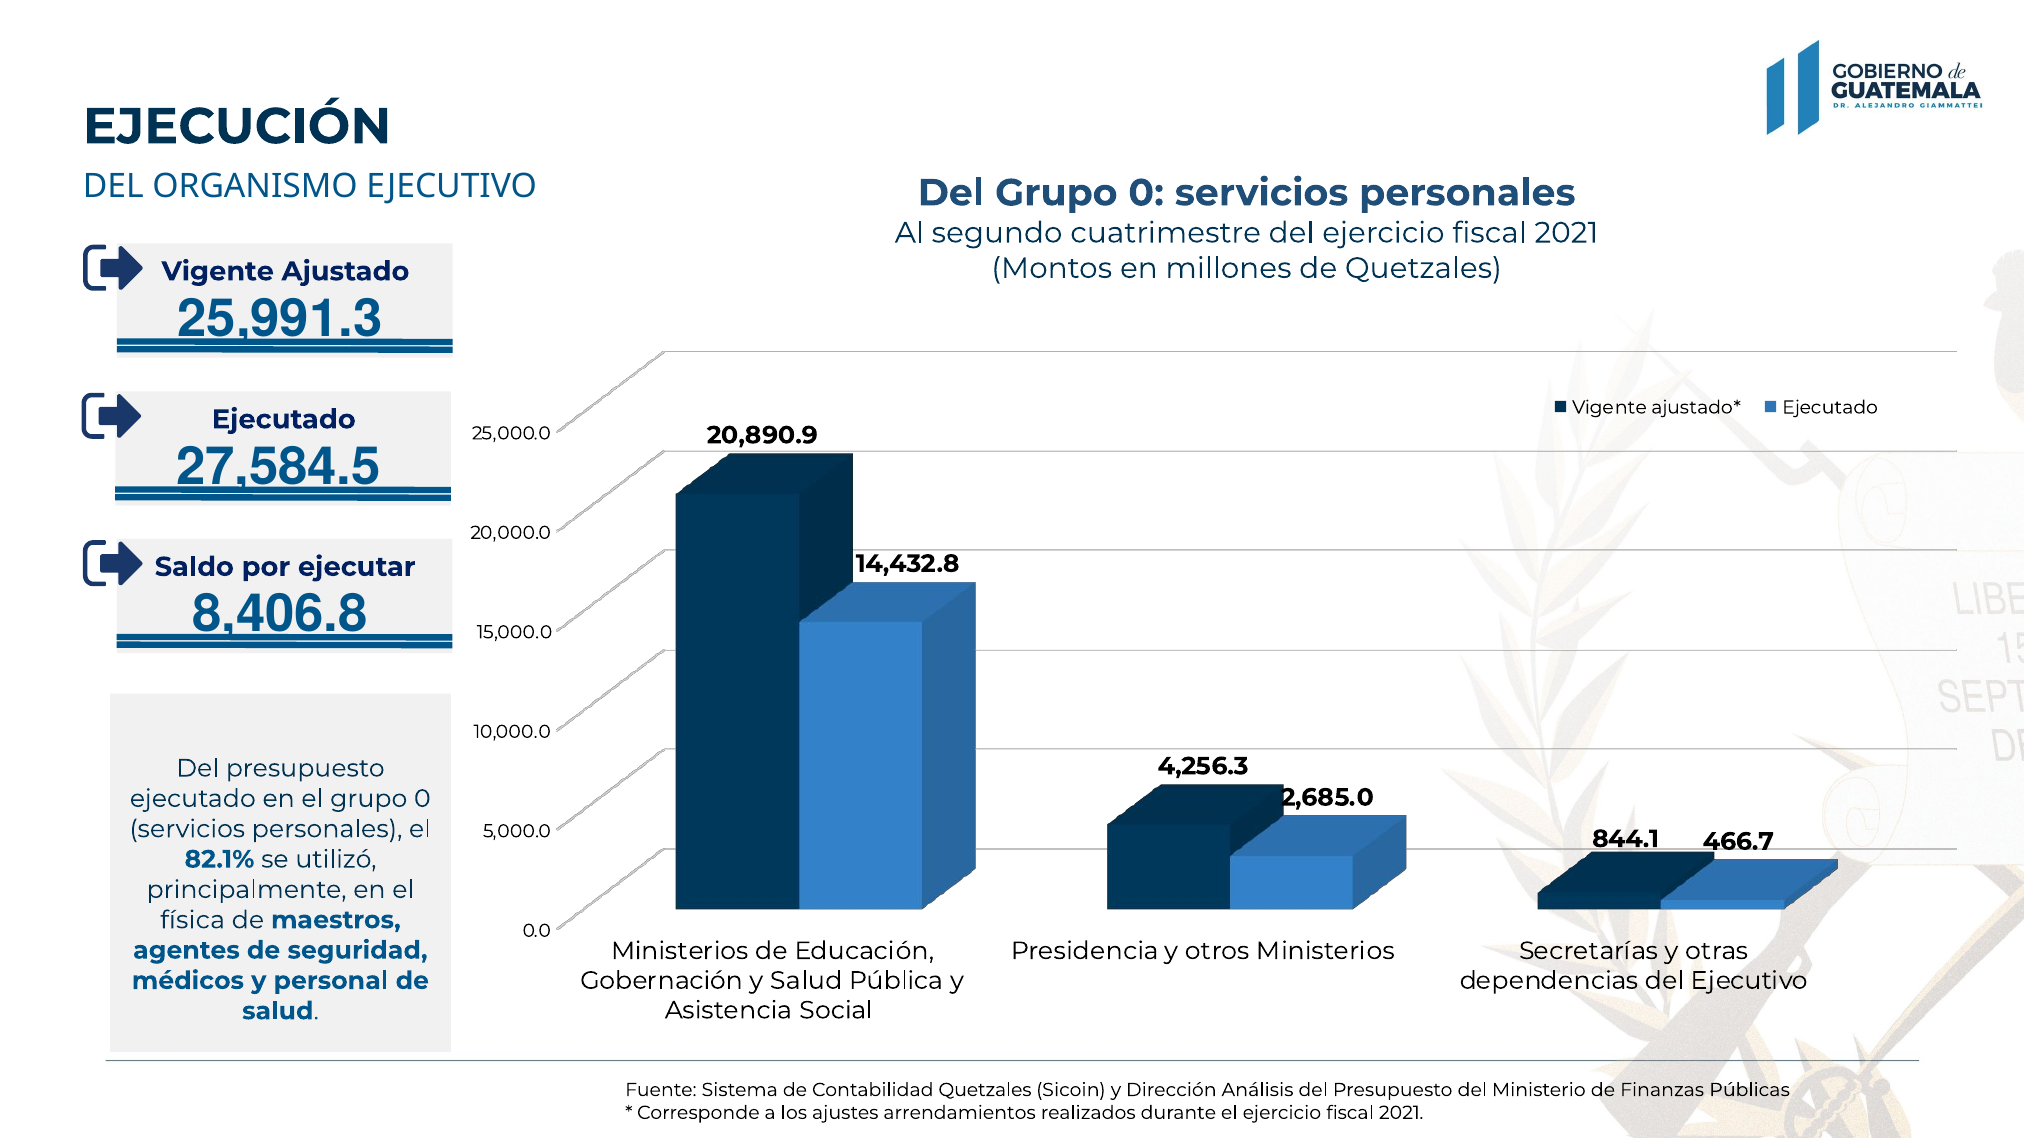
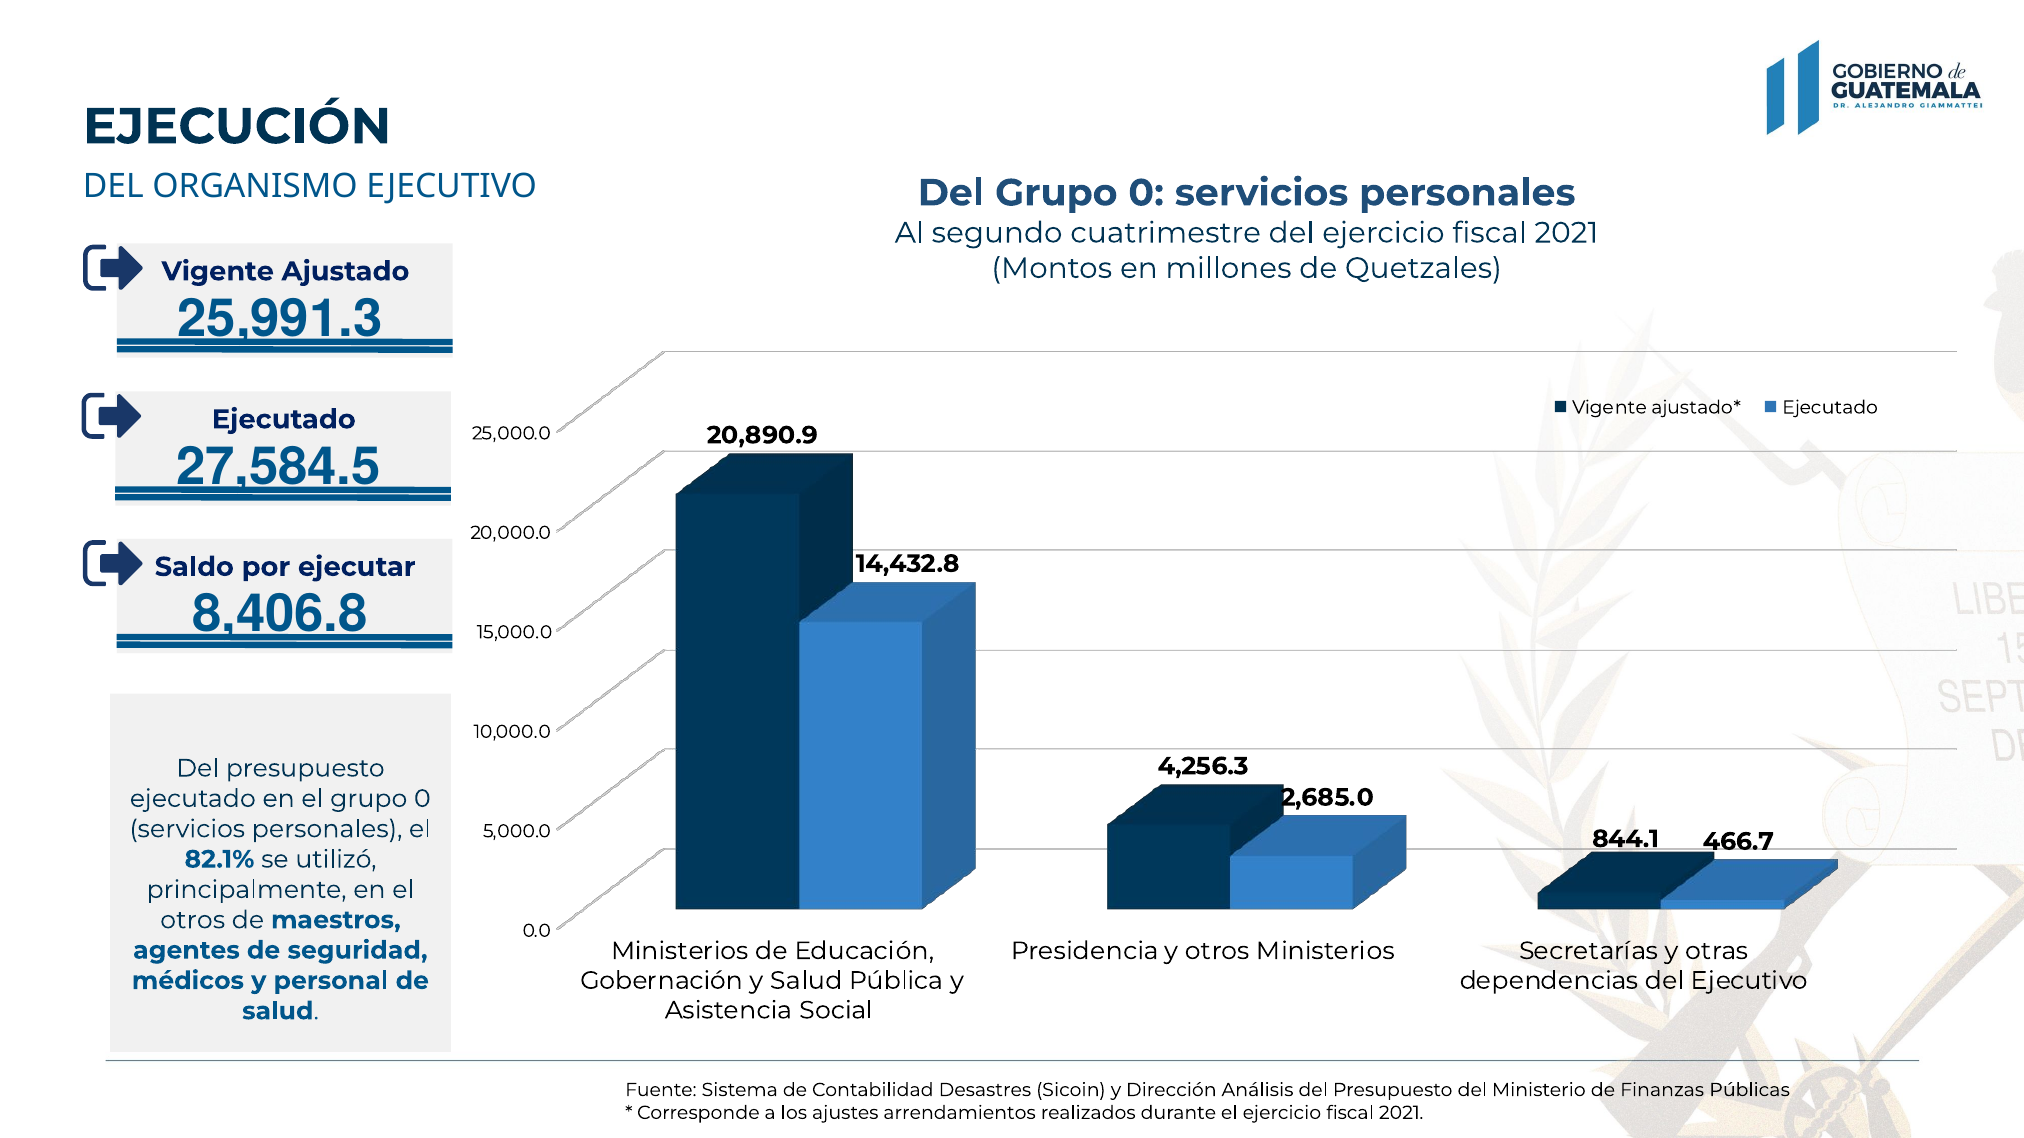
física at (193, 920): física -> otros
Contabilidad Quetzales: Quetzales -> Desastres
